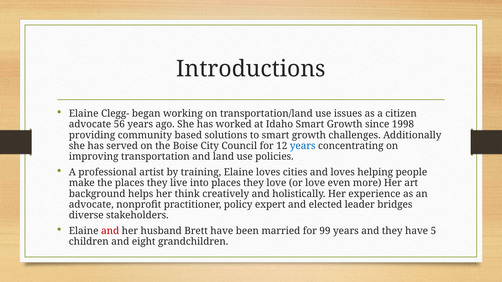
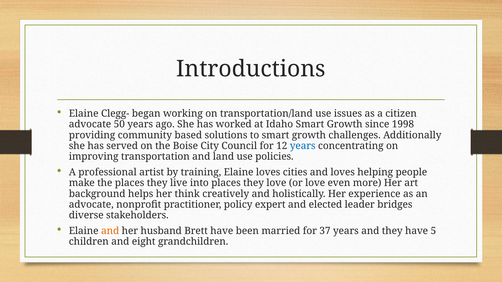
56: 56 -> 50
and at (110, 231) colour: red -> orange
99: 99 -> 37
